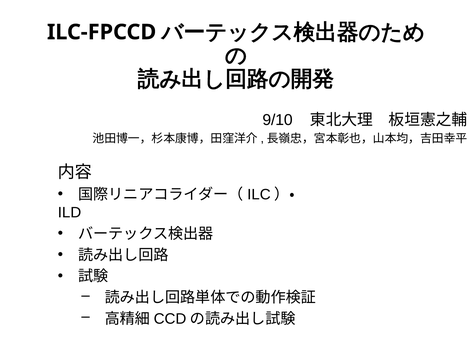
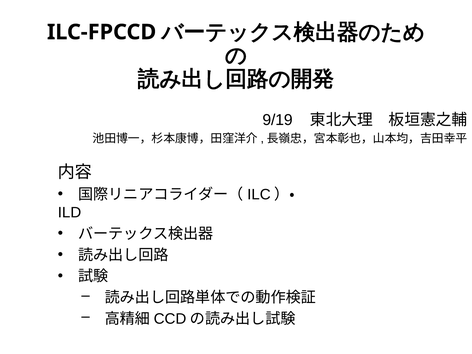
9/10: 9/10 -> 9/19
